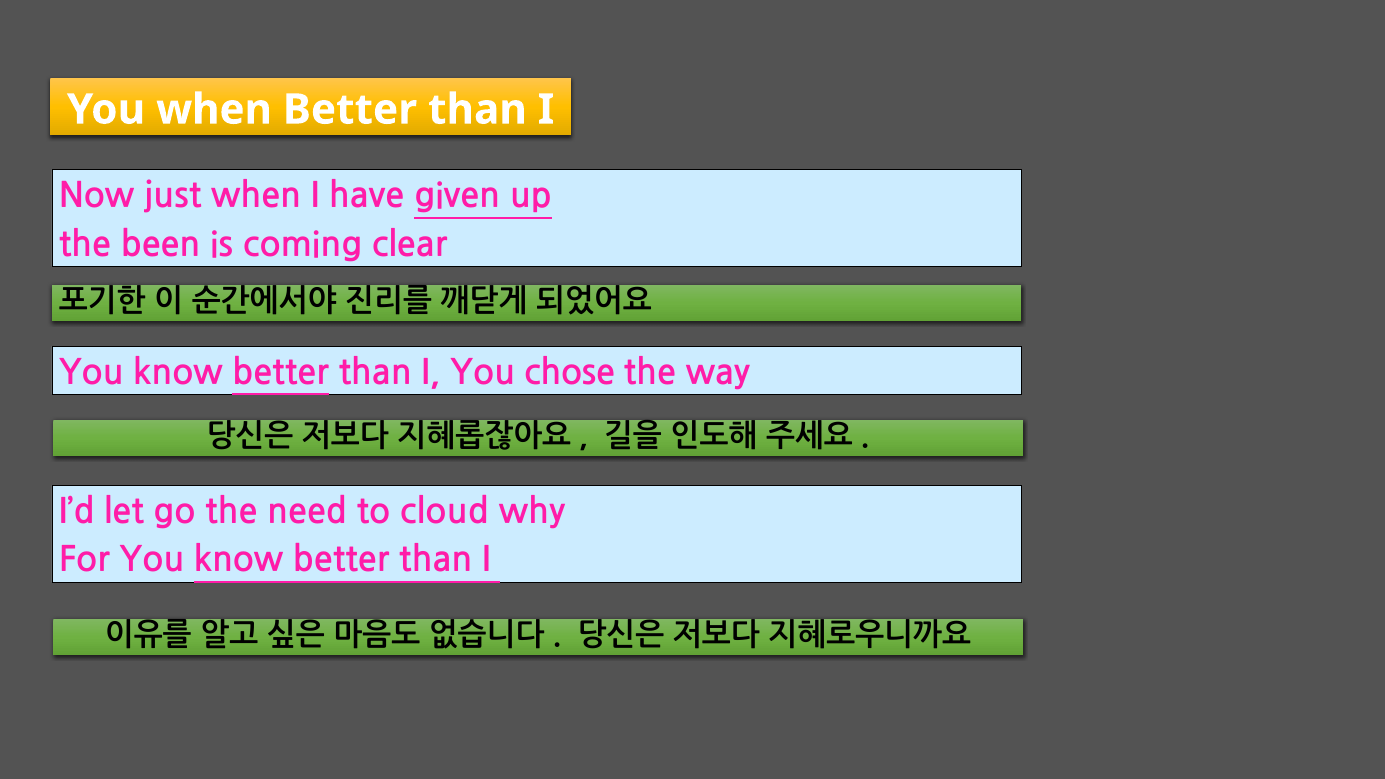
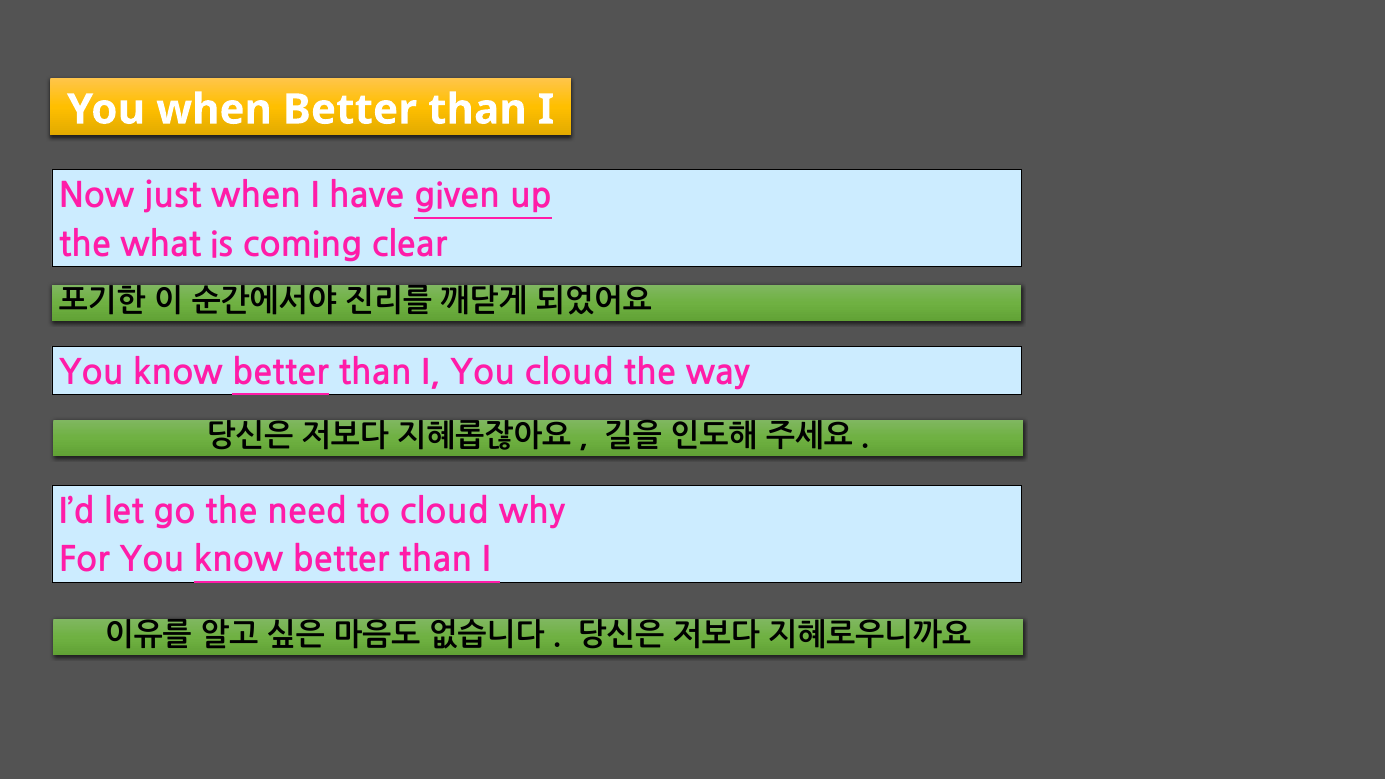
been: been -> what
You chose: chose -> cloud
